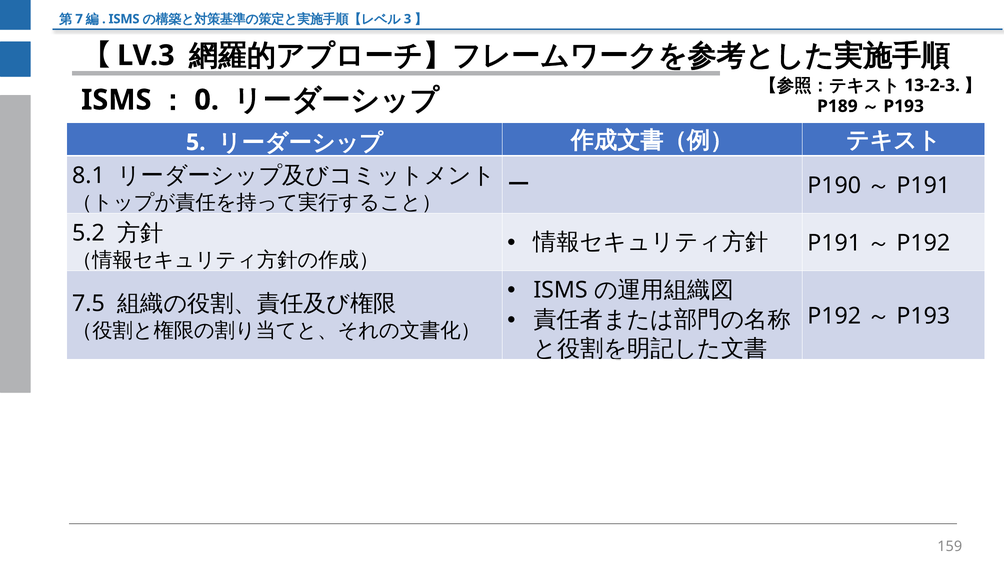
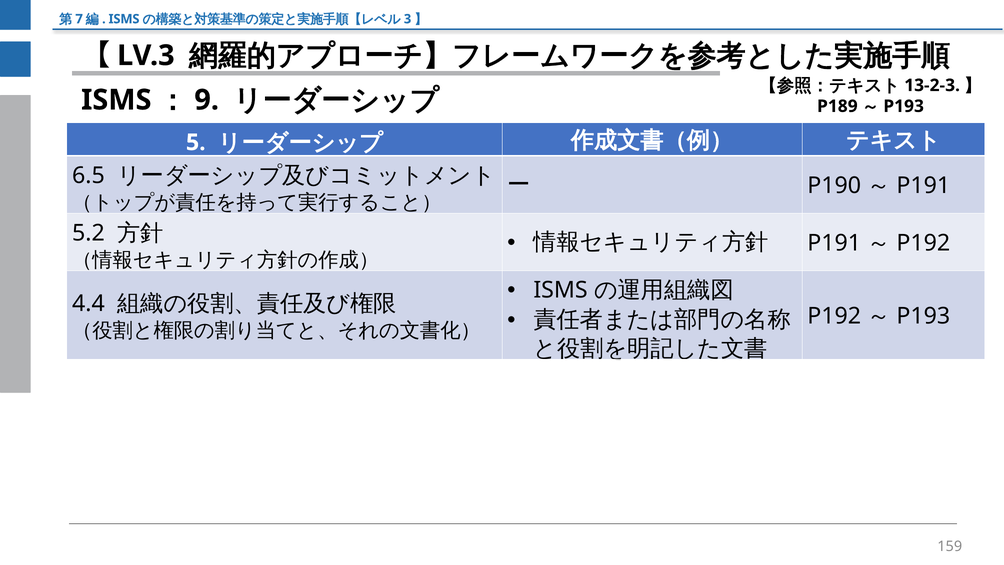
0: 0 -> 9
8.1: 8.1 -> 6.5
7.5: 7.5 -> 4.4
